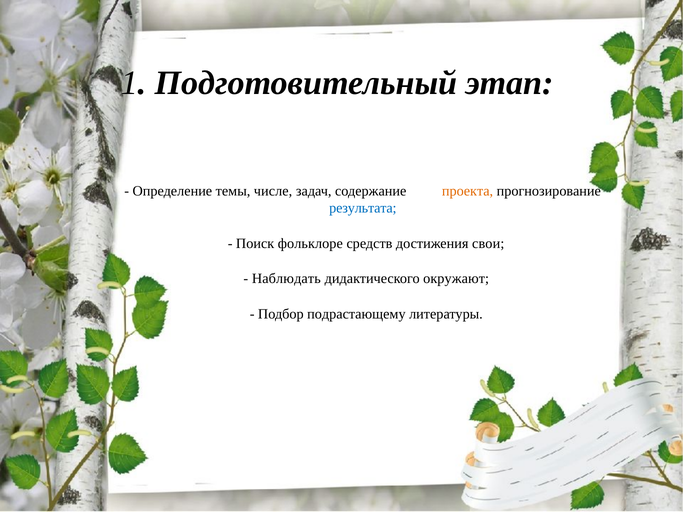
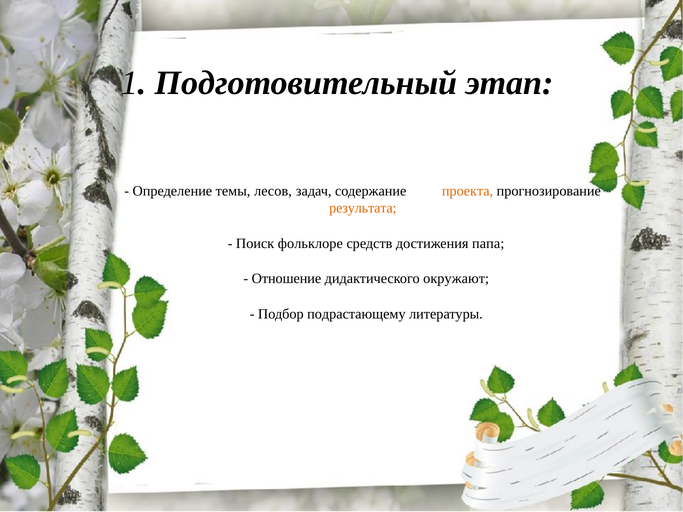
числе: числе -> лесов
результата colour: blue -> orange
свои: свои -> папа
Наблюдать: Наблюдать -> Отношение
